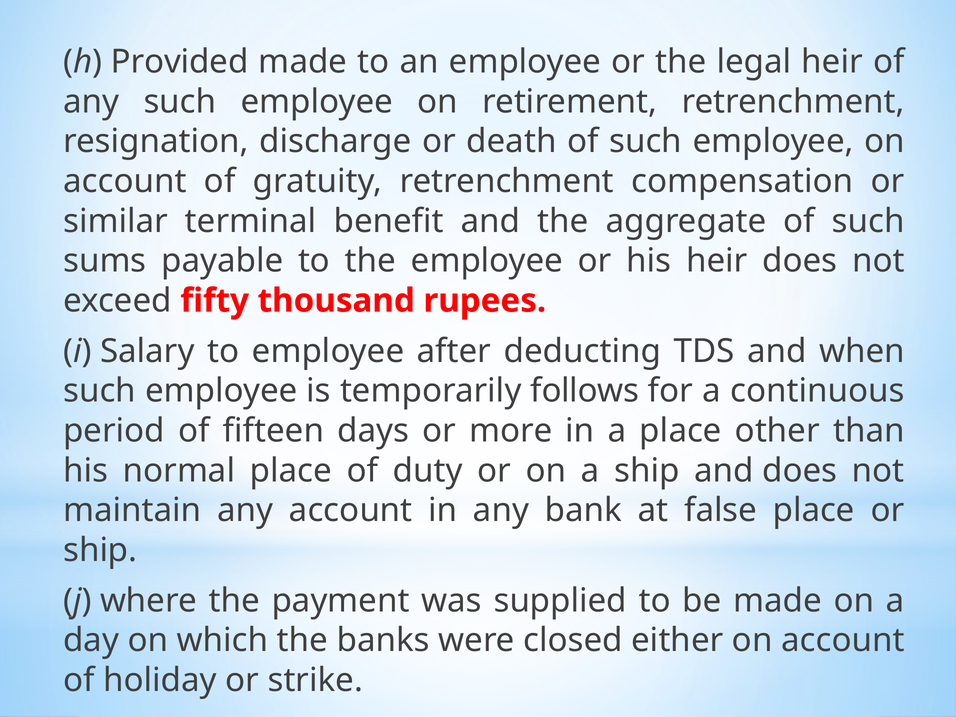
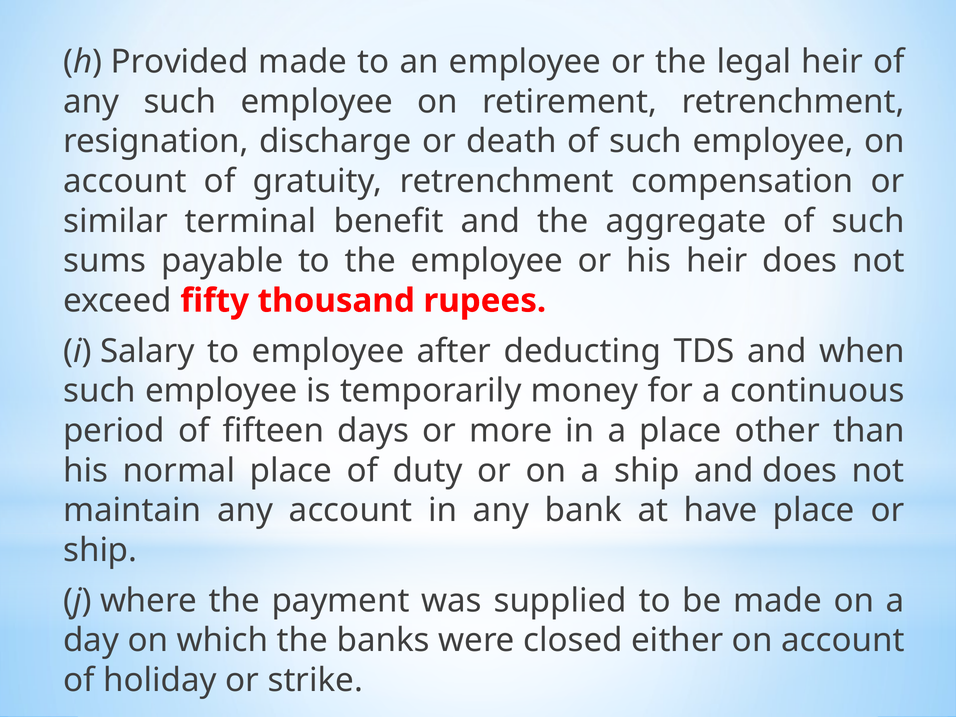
follows: follows -> money
false: false -> have
